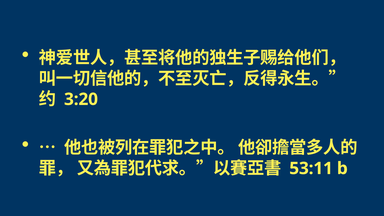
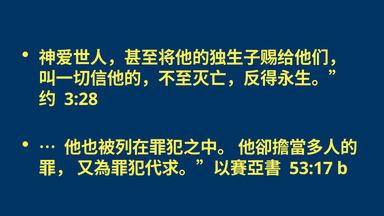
3:20: 3:20 -> 3:28
53:11: 53:11 -> 53:17
